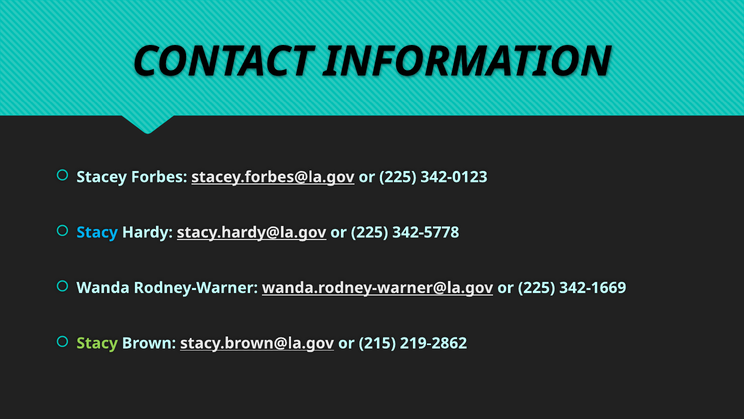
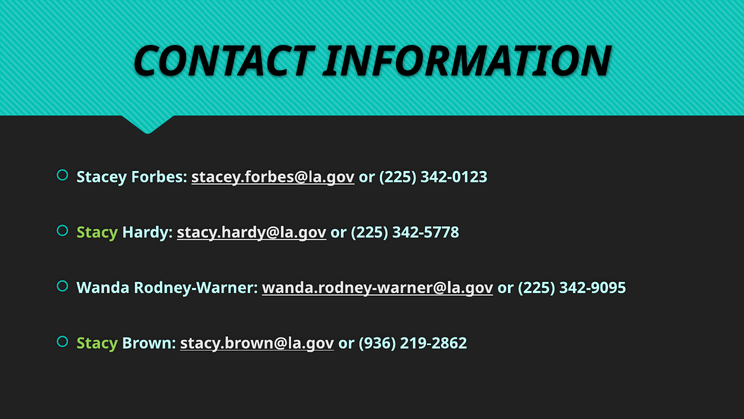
Stacy at (97, 232) colour: light blue -> light green
342-1669: 342-1669 -> 342-9095
215: 215 -> 936
